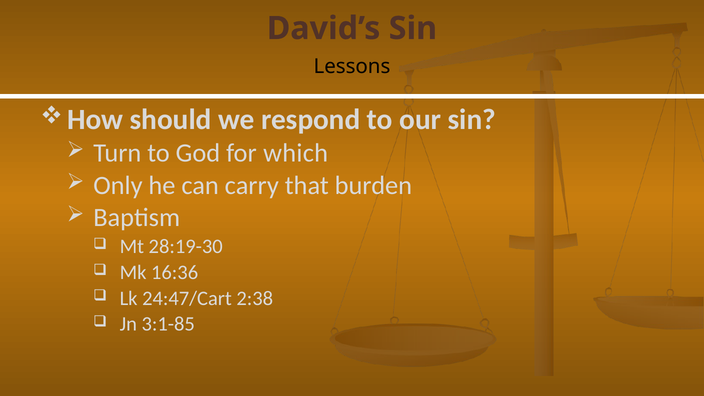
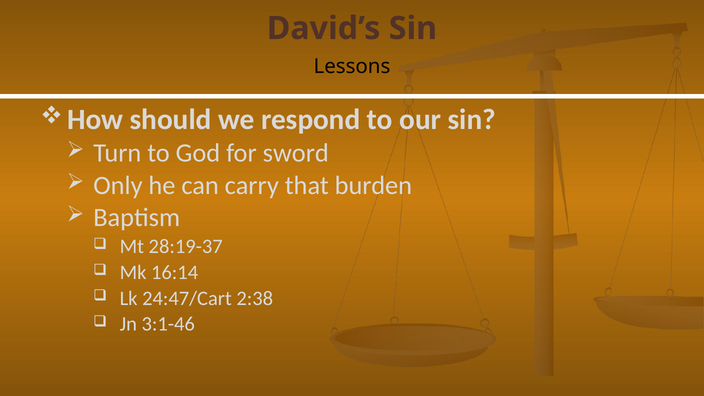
which: which -> sword
28:19-30: 28:19-30 -> 28:19-37
16:36: 16:36 -> 16:14
3:1-85: 3:1-85 -> 3:1-46
